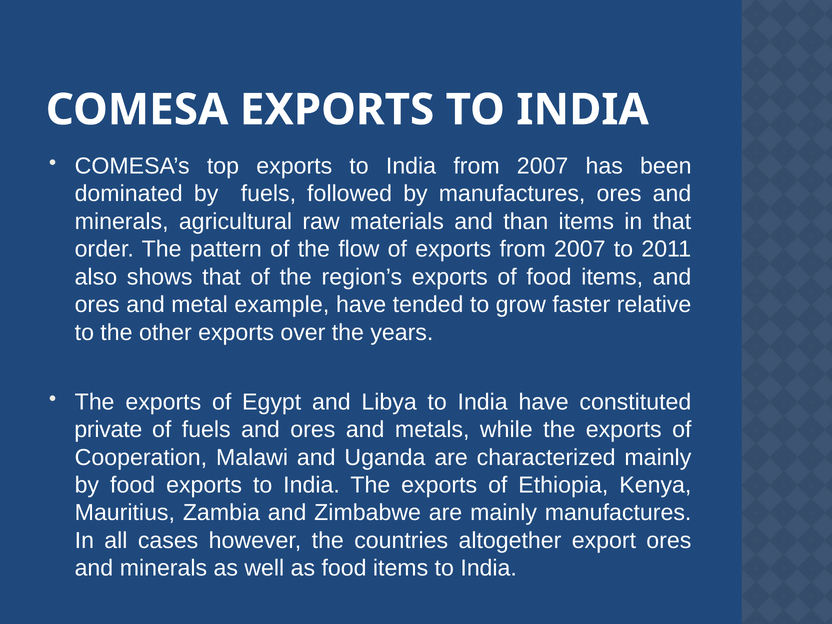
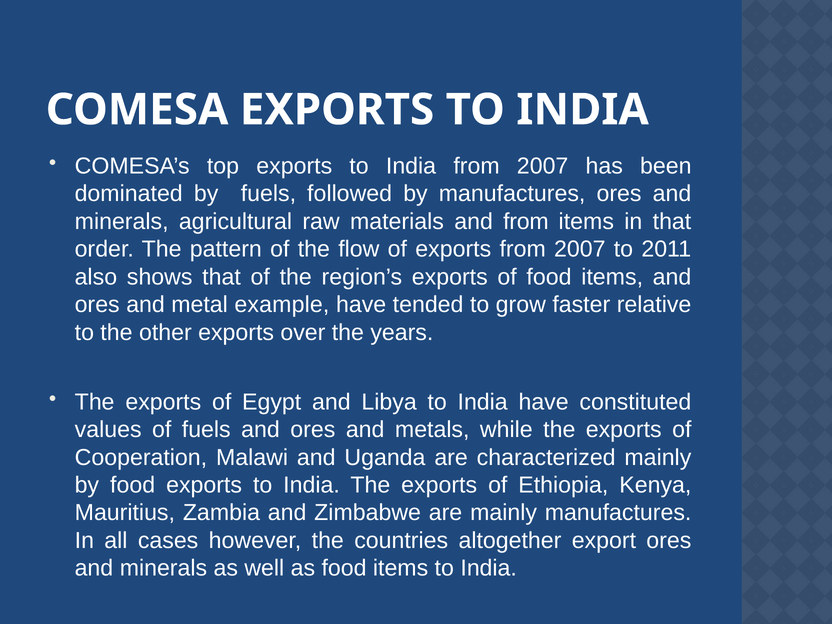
and than: than -> from
private: private -> values
